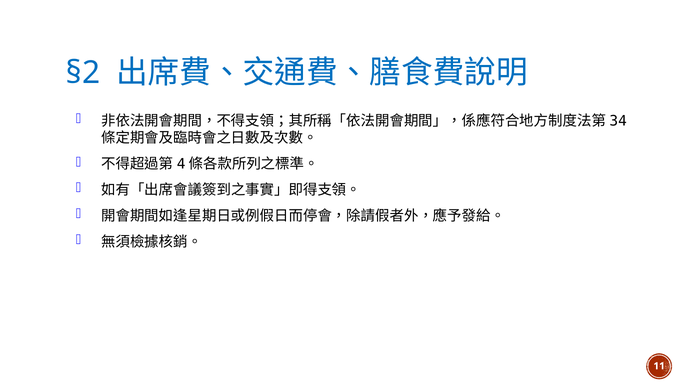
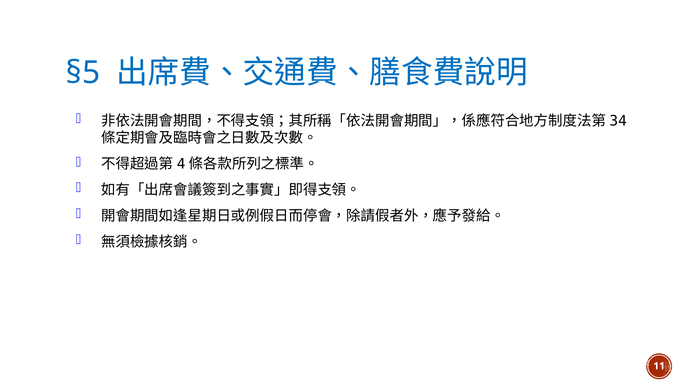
§2: §2 -> §5
